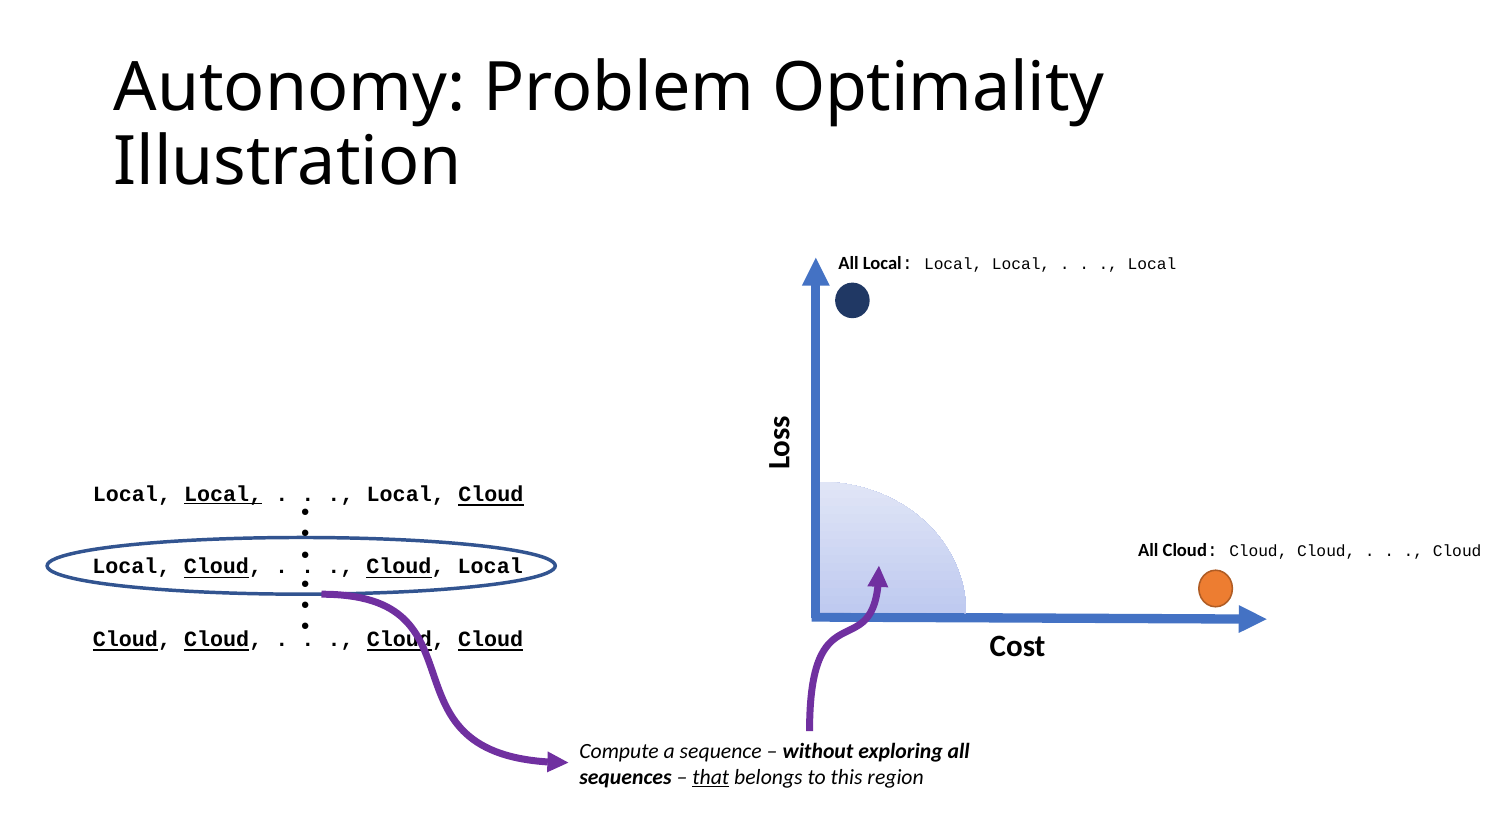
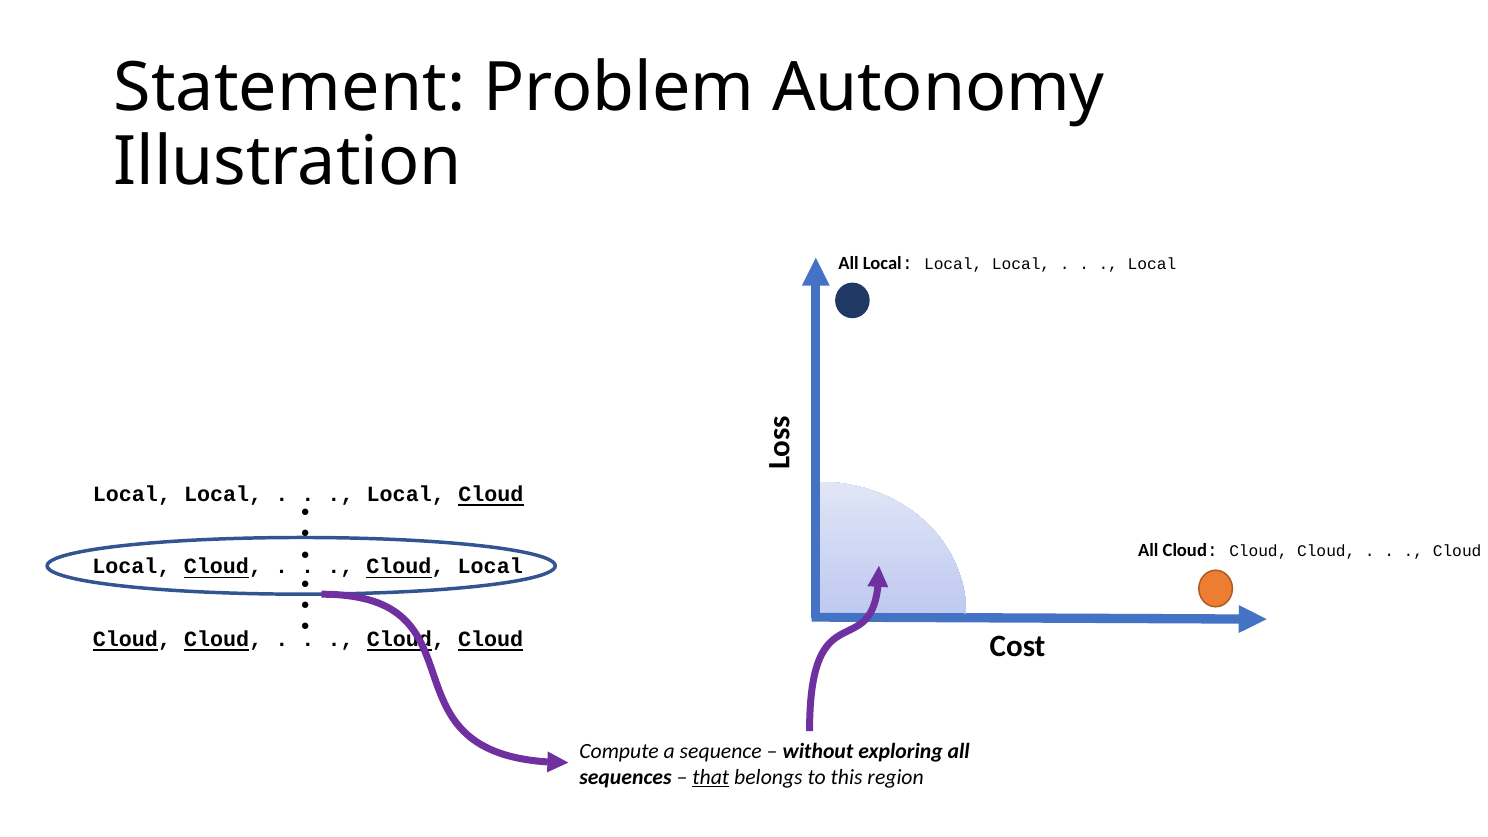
Autonomy: Autonomy -> Statement
Optimality: Optimality -> Autonomy
Local at (223, 494) underline: present -> none
